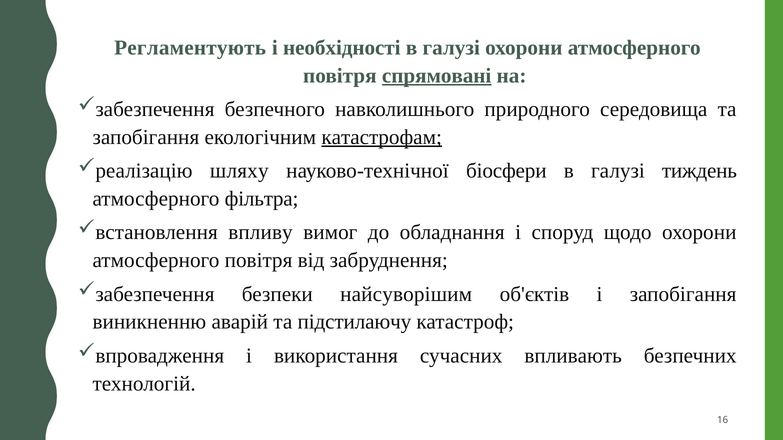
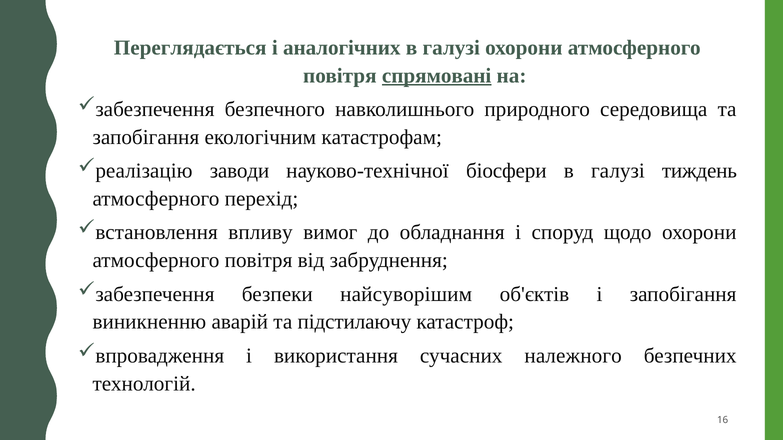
Регламентують: Регламентують -> Переглядається
необхідності: необхідності -> аналогічних
катастрофам underline: present -> none
шляху: шляху -> заводи
фільтра: фільтра -> перехід
впливають: впливають -> належного
